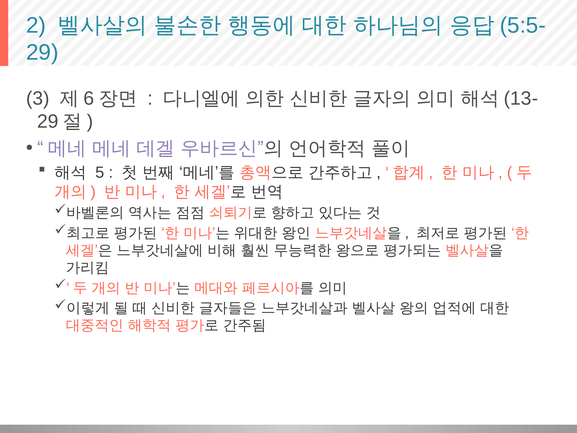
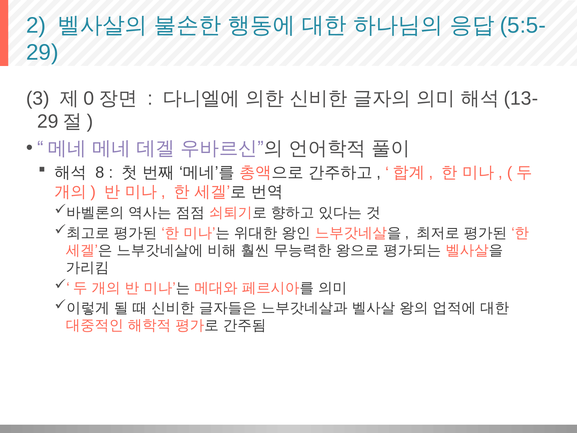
6: 6 -> 0
5: 5 -> 8
